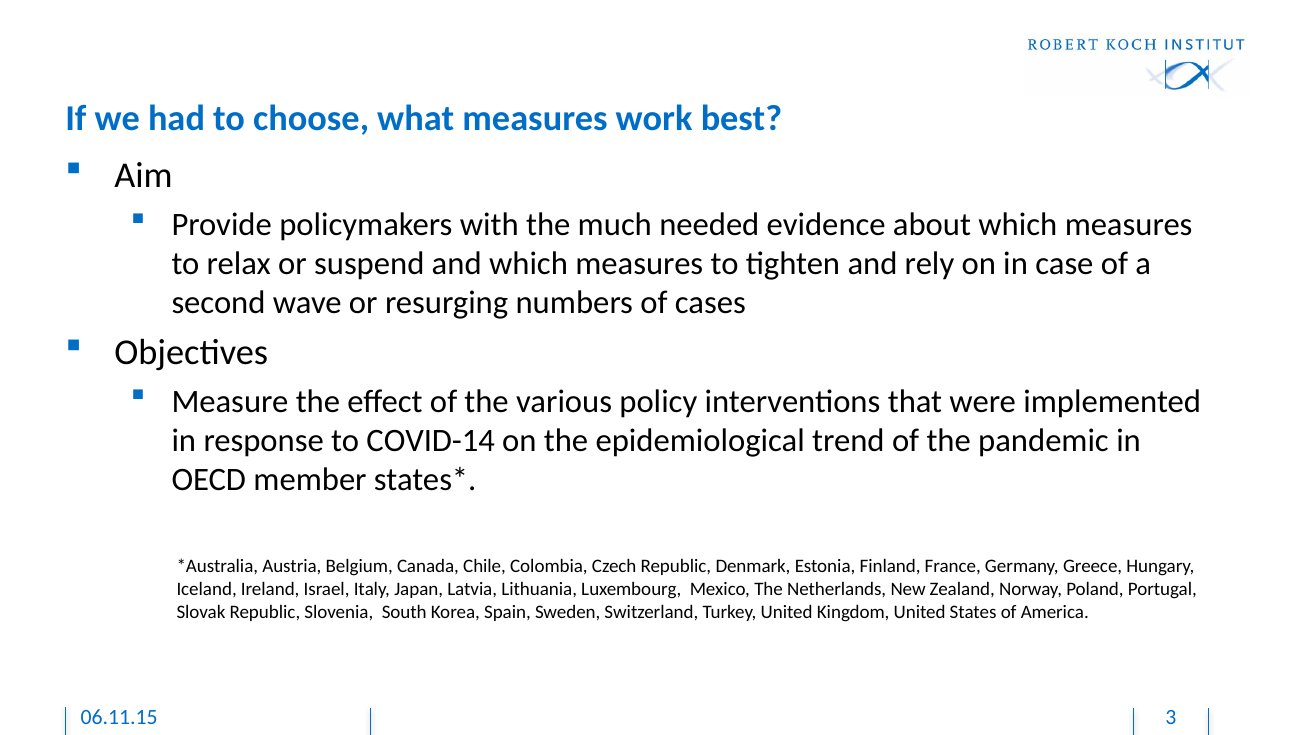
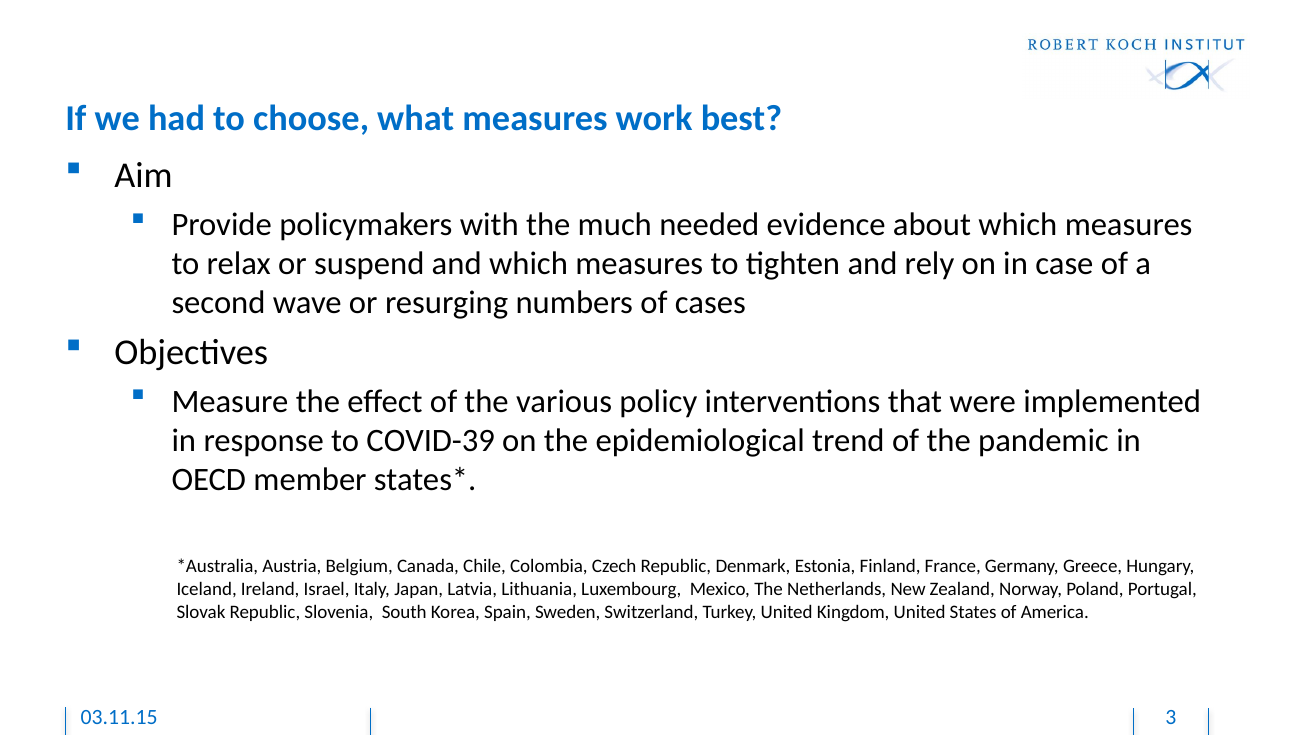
COVID-14: COVID-14 -> COVID-39
06.11.15: 06.11.15 -> 03.11.15
